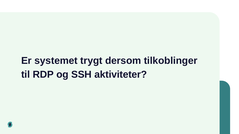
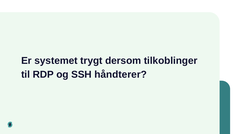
aktiviteter: aktiviteter -> håndterer
